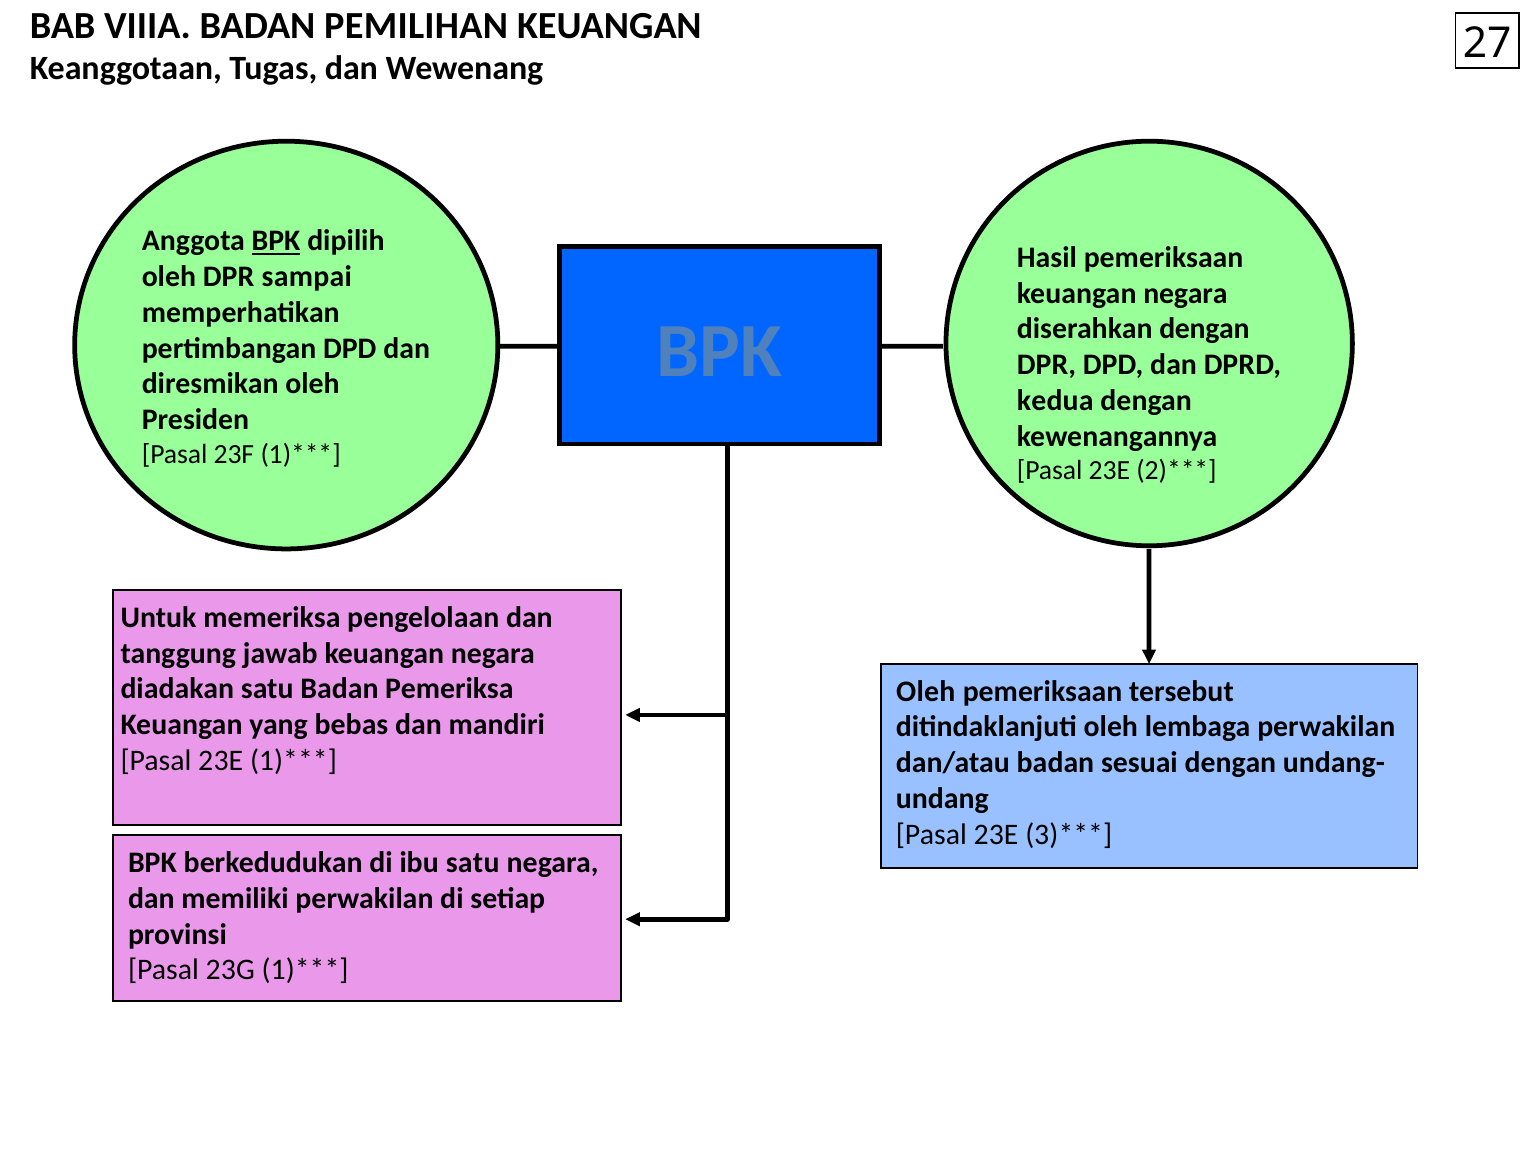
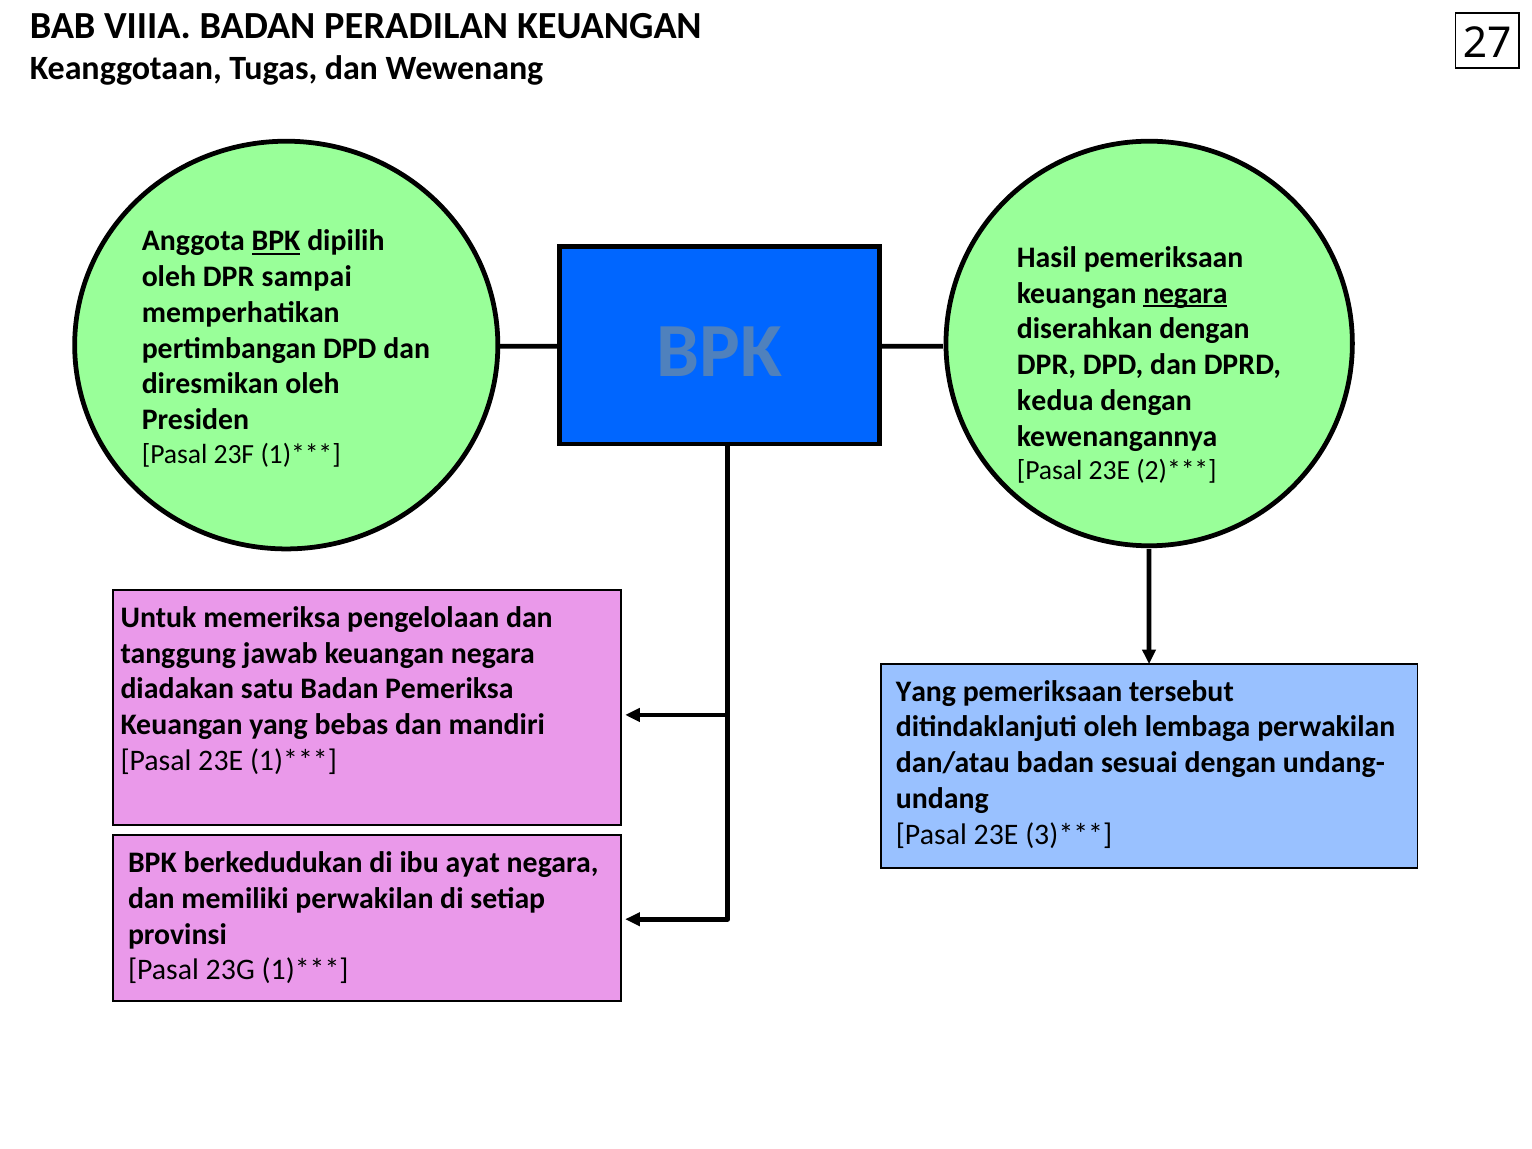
PEMILIHAN: PEMILIHAN -> PERADILAN
negara at (1185, 293) underline: none -> present
Oleh at (926, 691): Oleh -> Yang
ibu satu: satu -> ayat
